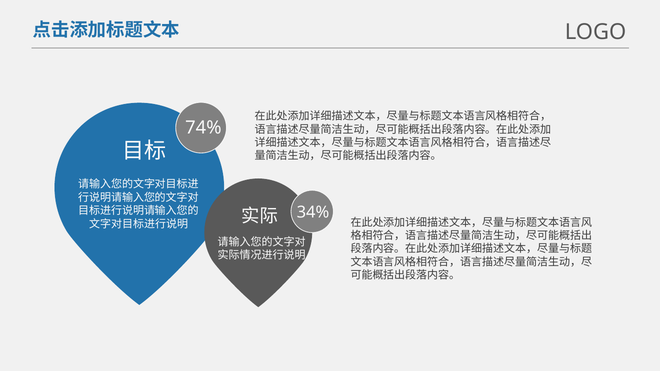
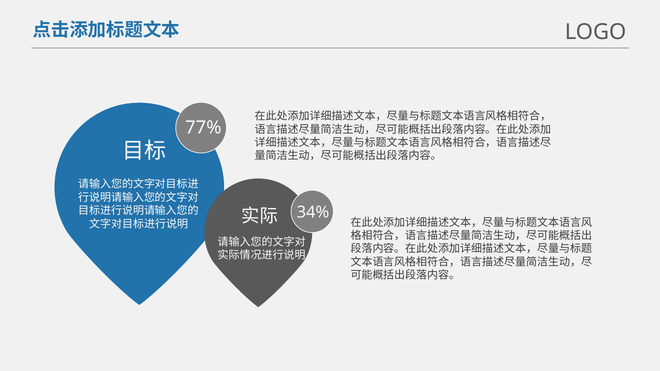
74%: 74% -> 77%
